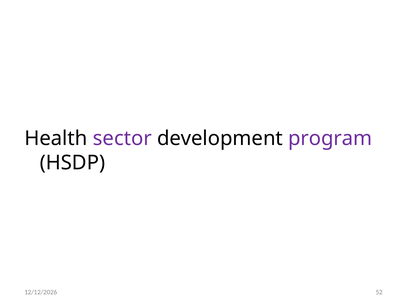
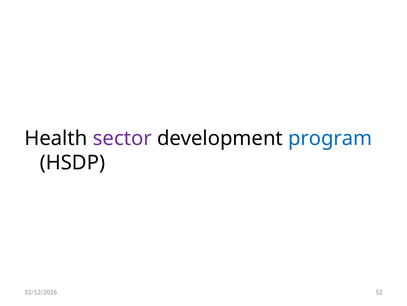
program colour: purple -> blue
